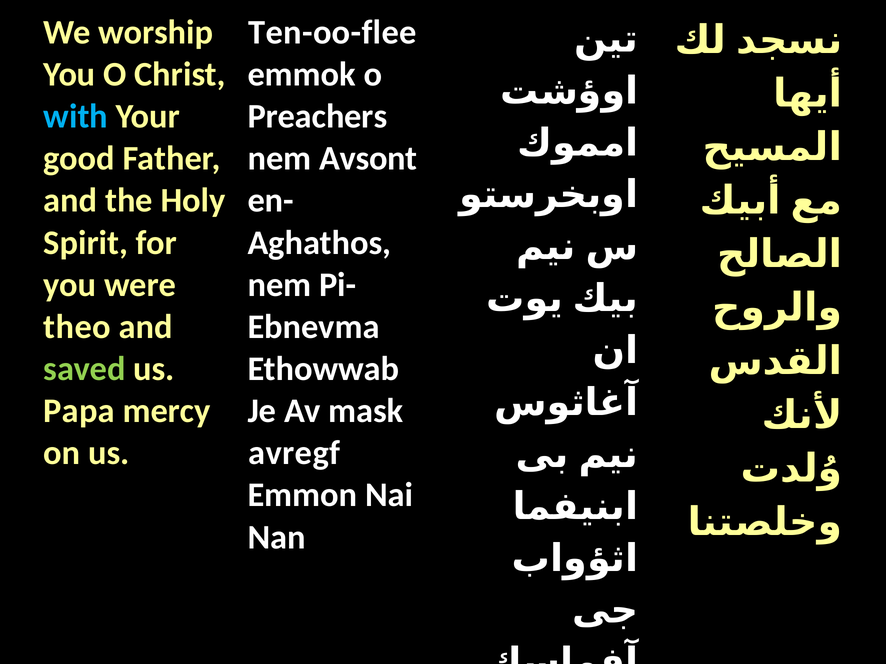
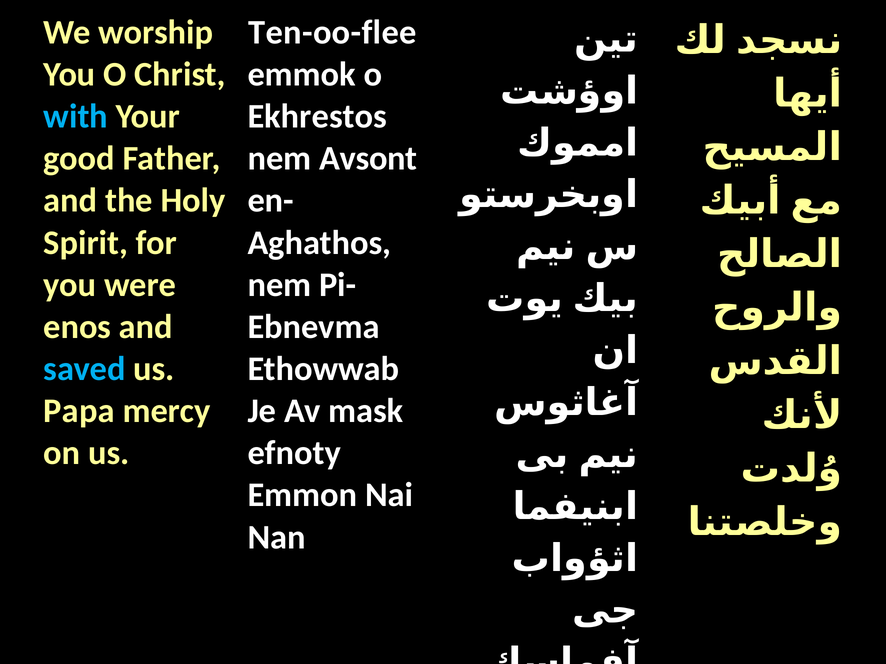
Preachers: Preachers -> Ekhrestos
theo: theo -> enos
saved colour: light green -> light blue
avregf: avregf -> efnoty
